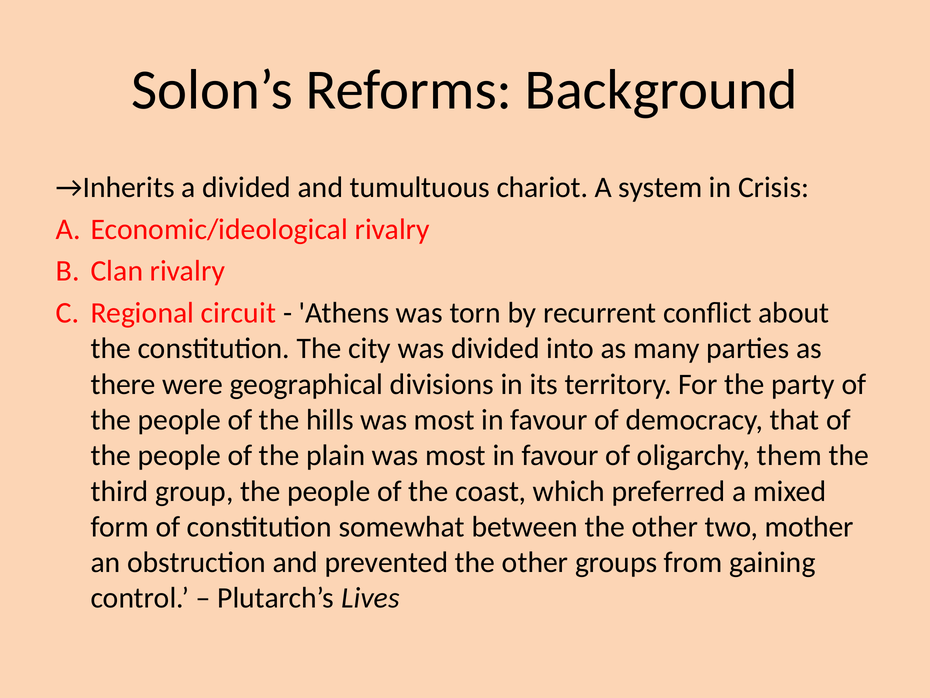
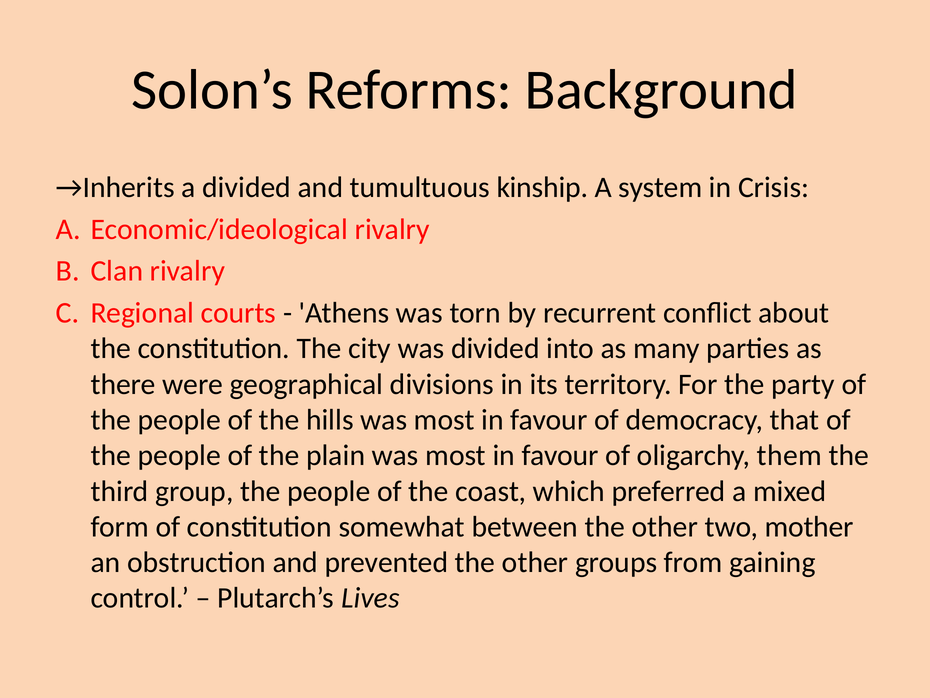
chariot: chariot -> kinship
circuit: circuit -> courts
